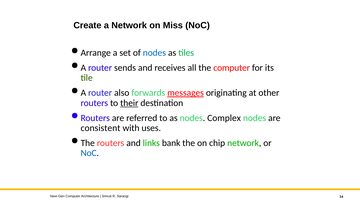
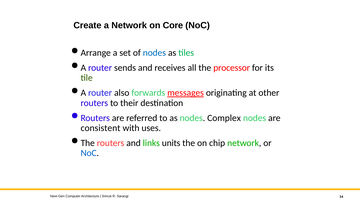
Miss: Miss -> Core
the computer: computer -> processor
their underline: present -> none
bank: bank -> units
